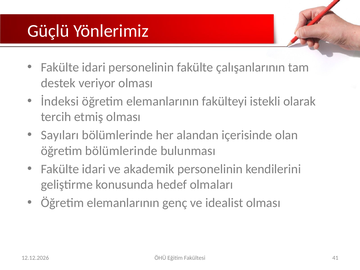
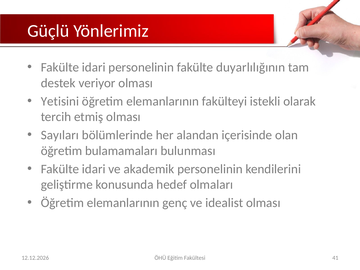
çalışanlarının: çalışanlarının -> duyarlılığının
İndeksi: İndeksi -> Yetisini
öğretim bölümlerinde: bölümlerinde -> bulamamaları
